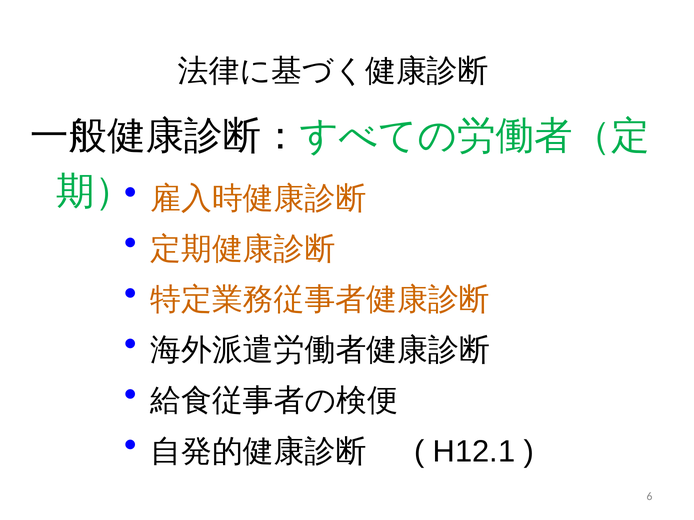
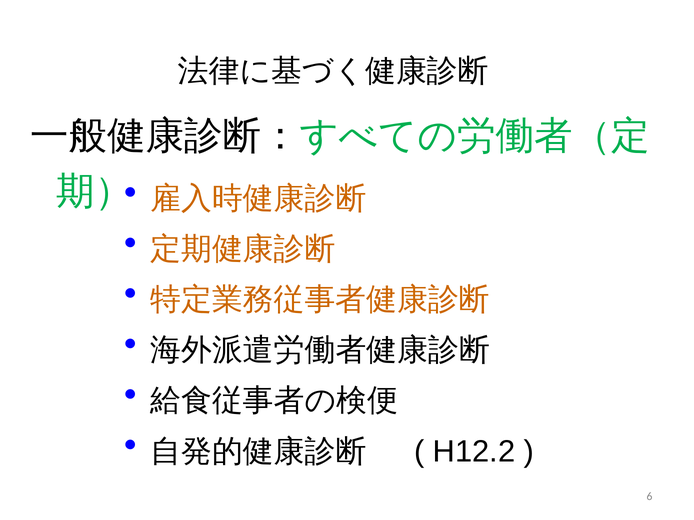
H12.1: H12.1 -> H12.2
